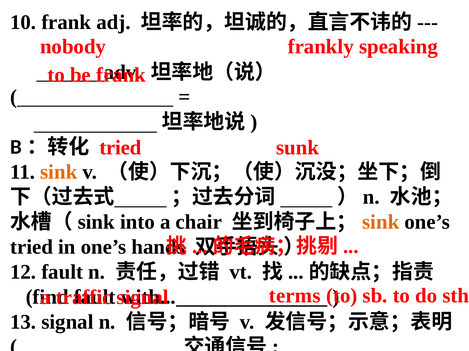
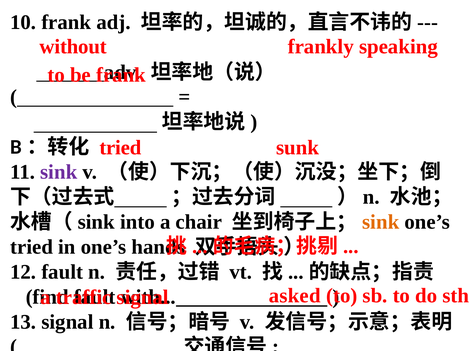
nobody: nobody -> without
sink at (59, 172) colour: orange -> purple
terms: terms -> asked
